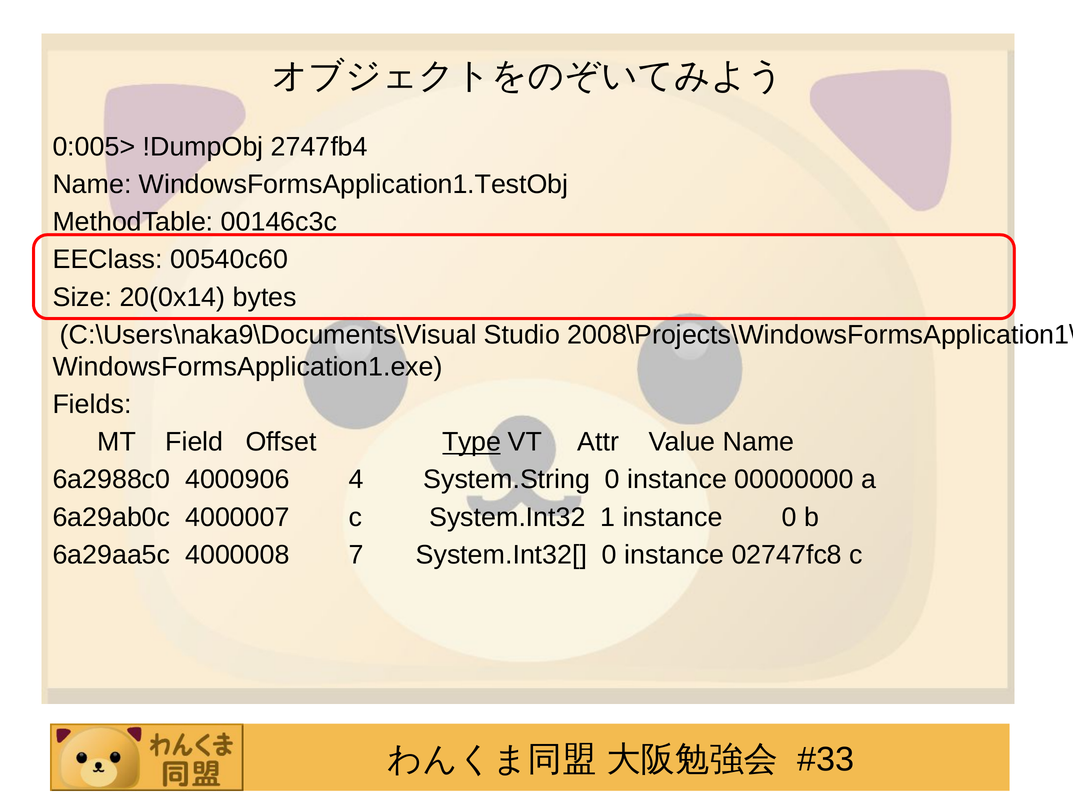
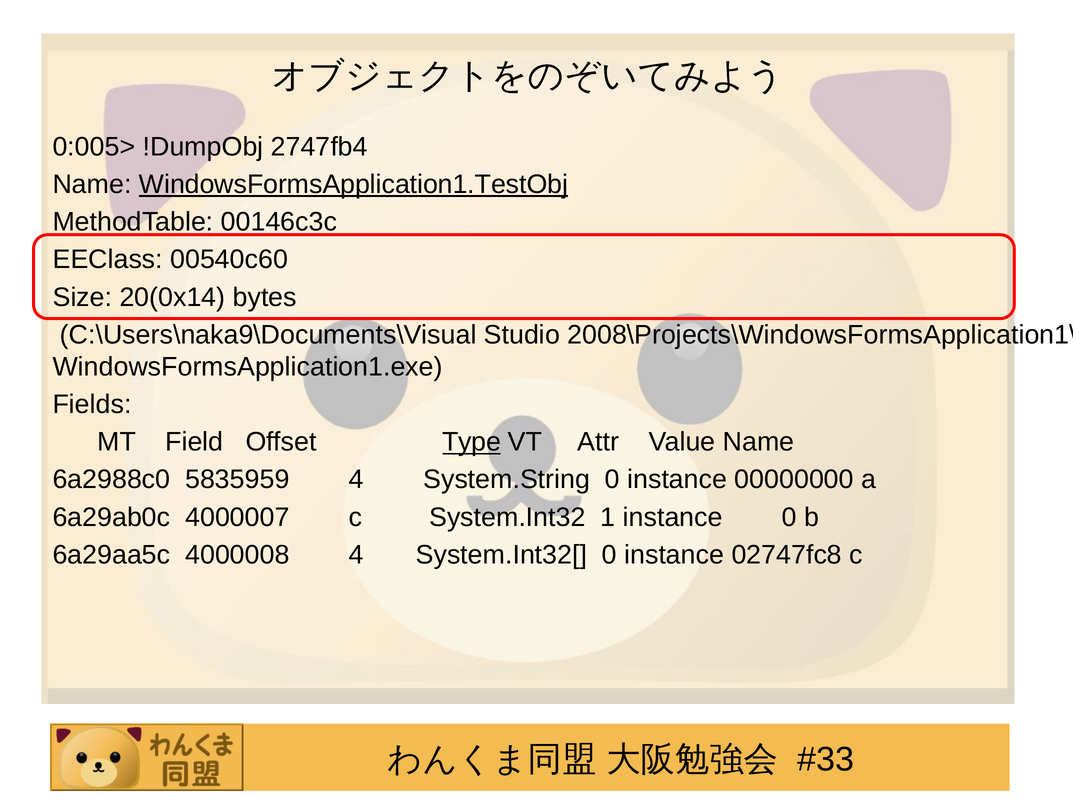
WindowsFormsApplication1.TestObj underline: none -> present
4000906: 4000906 -> 5835959
4000008 7: 7 -> 4
